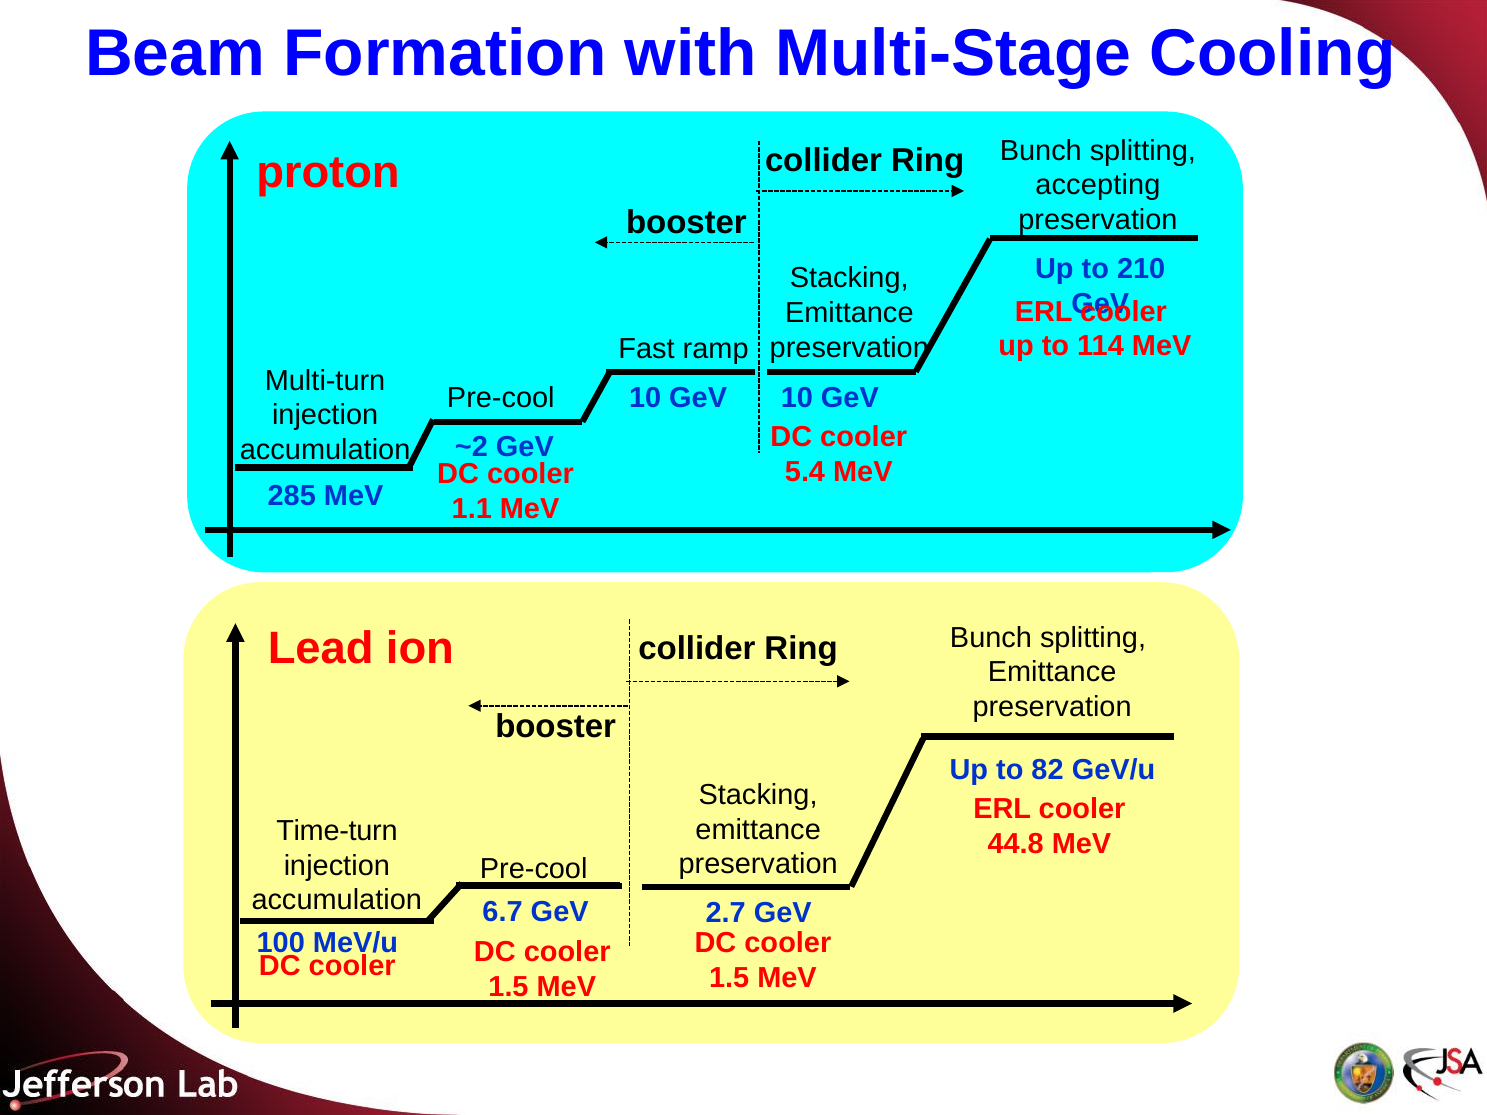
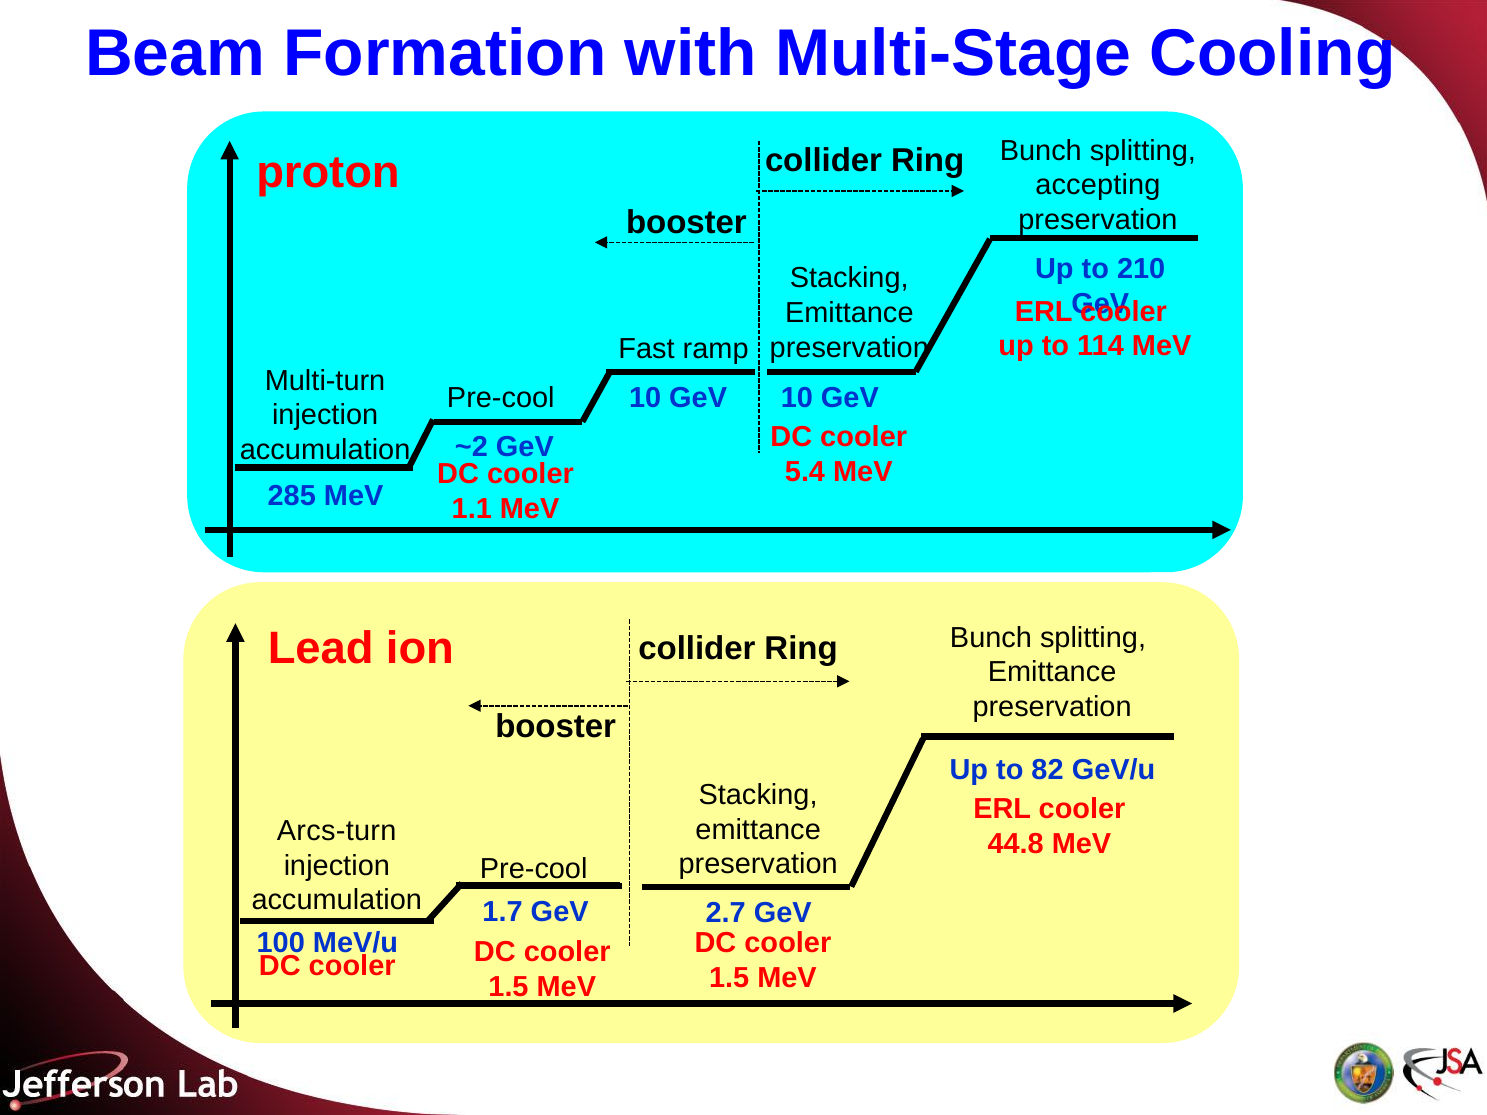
Time-turn: Time-turn -> Arcs-turn
6.7: 6.7 -> 1.7
